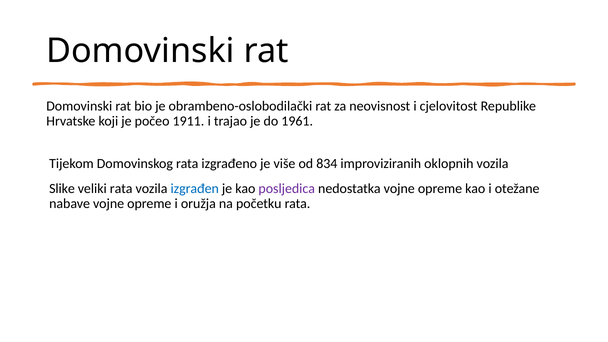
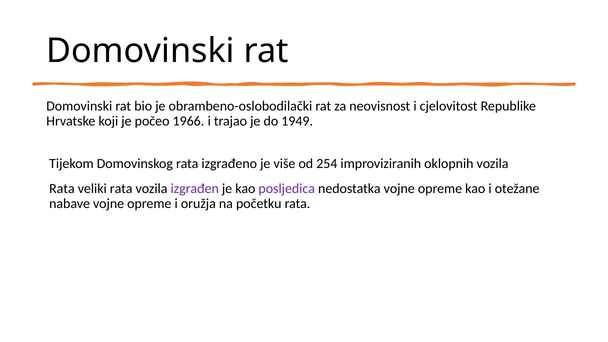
1911: 1911 -> 1966
1961: 1961 -> 1949
834: 834 -> 254
Slike at (62, 189): Slike -> Rata
izgrađen colour: blue -> purple
